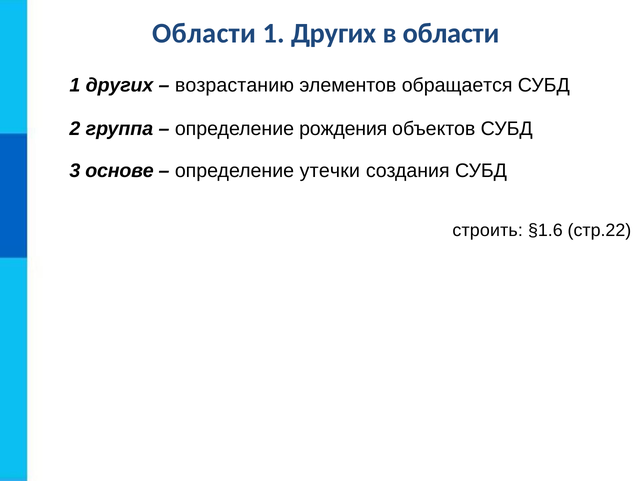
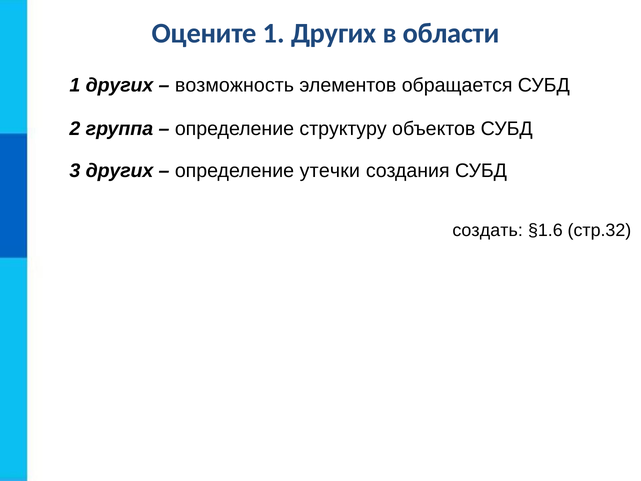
Области at (204, 33): Области -> Оцените
возрастанию: возрастанию -> возможность
рождения: рождения -> структуру
3 основе: основе -> других
строить: строить -> создать
стр.22: стр.22 -> стр.32
